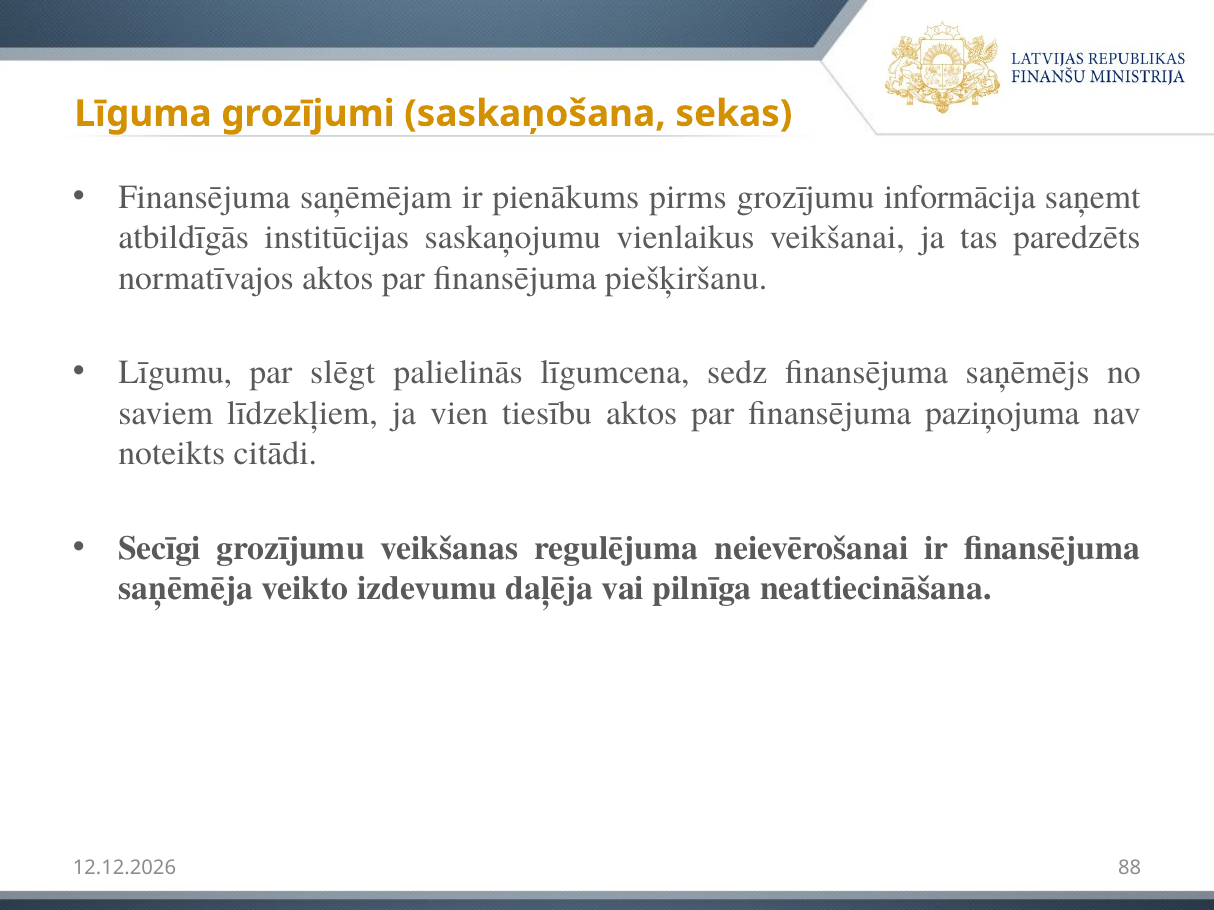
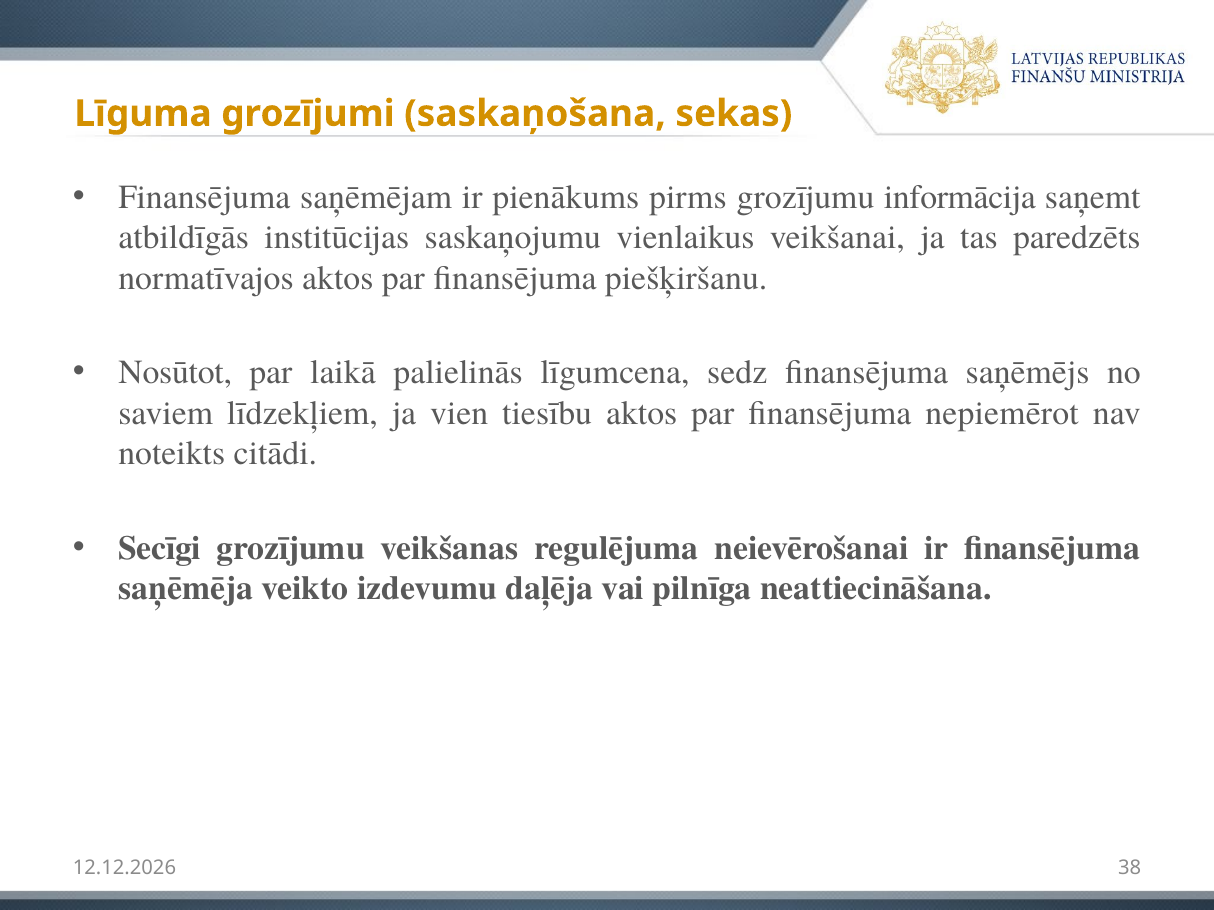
Līgumu: Līgumu -> Nosūtot
slēgt: slēgt -> laikā
paziņojuma: paziņojuma -> nepiemērot
88: 88 -> 38
